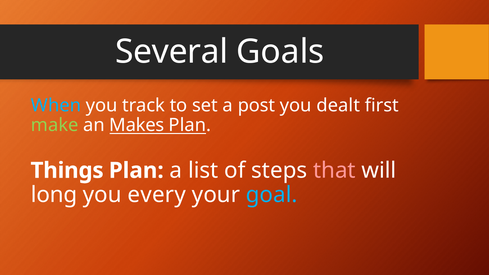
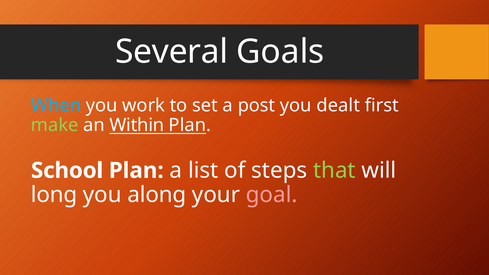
track: track -> work
Makes: Makes -> Within
Things: Things -> School
that colour: pink -> light green
every: every -> along
goal colour: light blue -> pink
